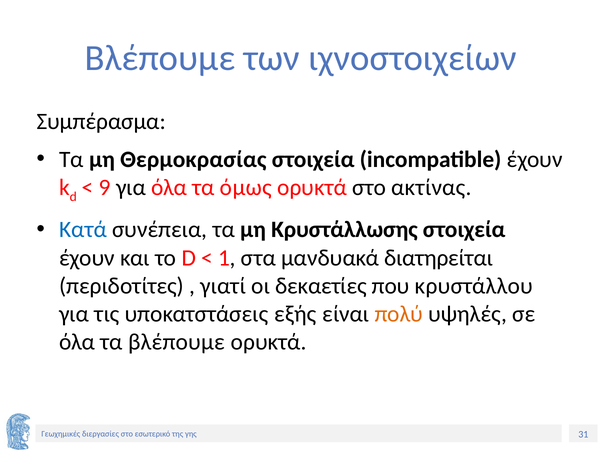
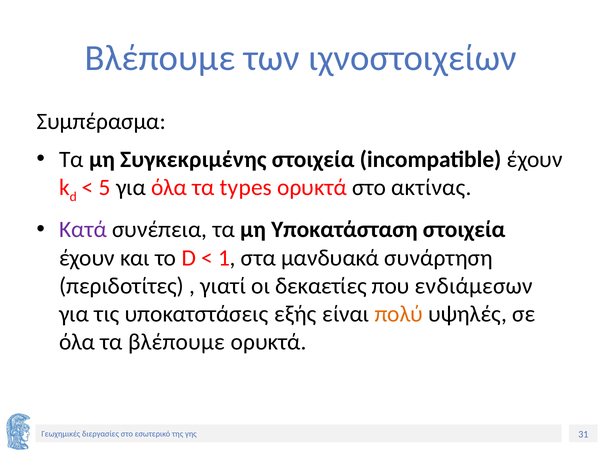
Θερμοκρασίας: Θερμοκρασίας -> Συγκεκριμένης
9: 9 -> 5
όμως: όμως -> types
Κατά colour: blue -> purple
Κρυστάλλωσης: Κρυστάλλωσης -> Υποκατάσταση
διατηρείται: διατηρείται -> συνάρτηση
κρυστάλλου: κρυστάλλου -> ενδιάμεσων
